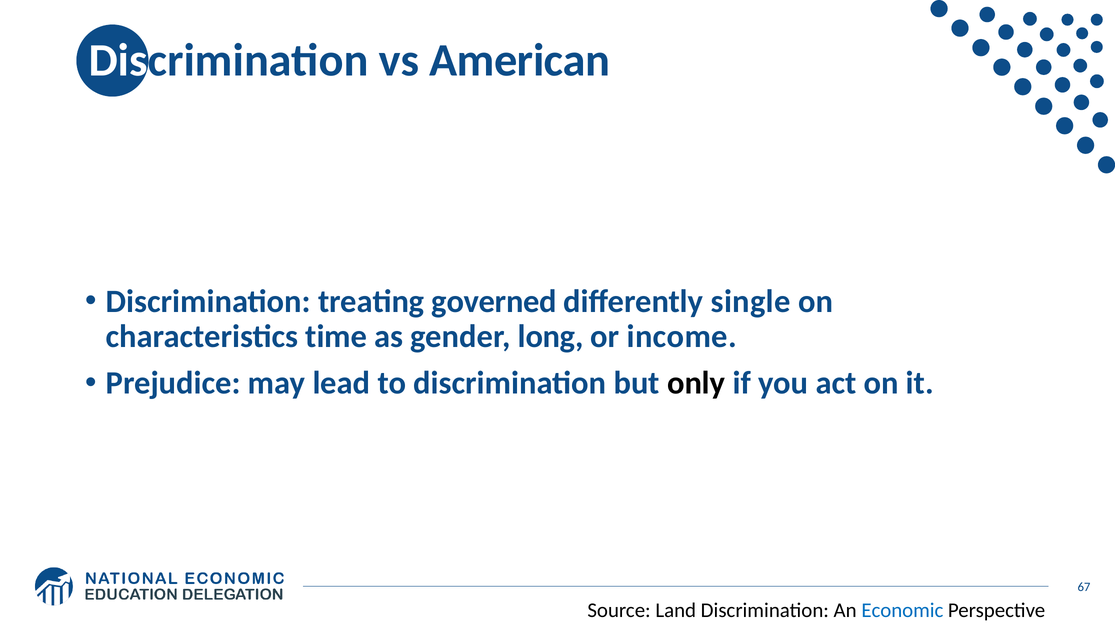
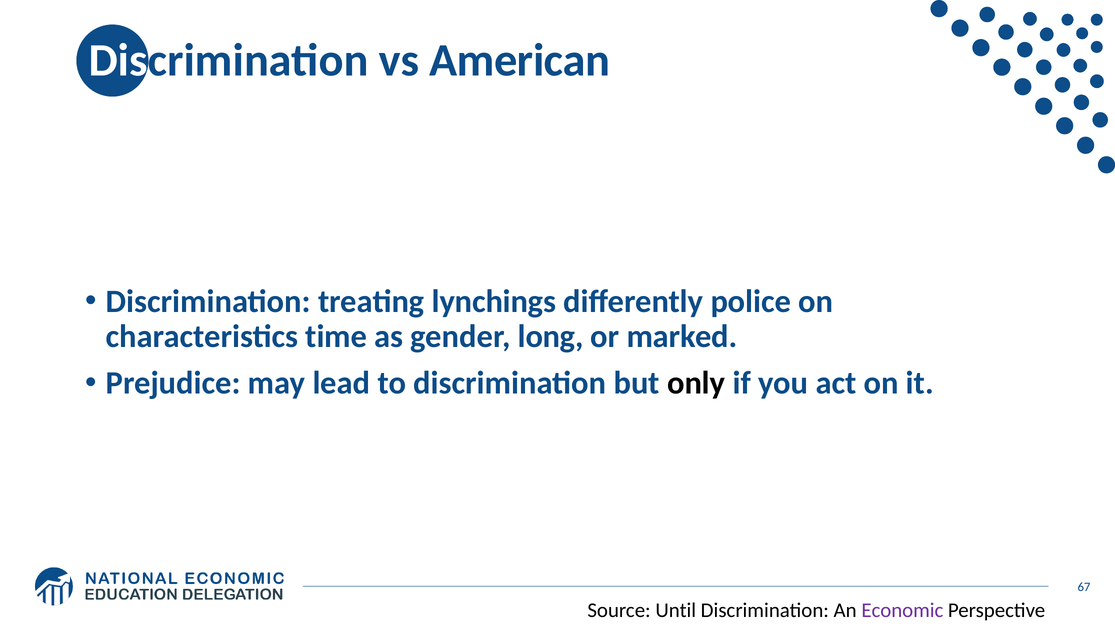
governed: governed -> lynchings
single: single -> police
income: income -> marked
Land: Land -> Until
Economic colour: blue -> purple
